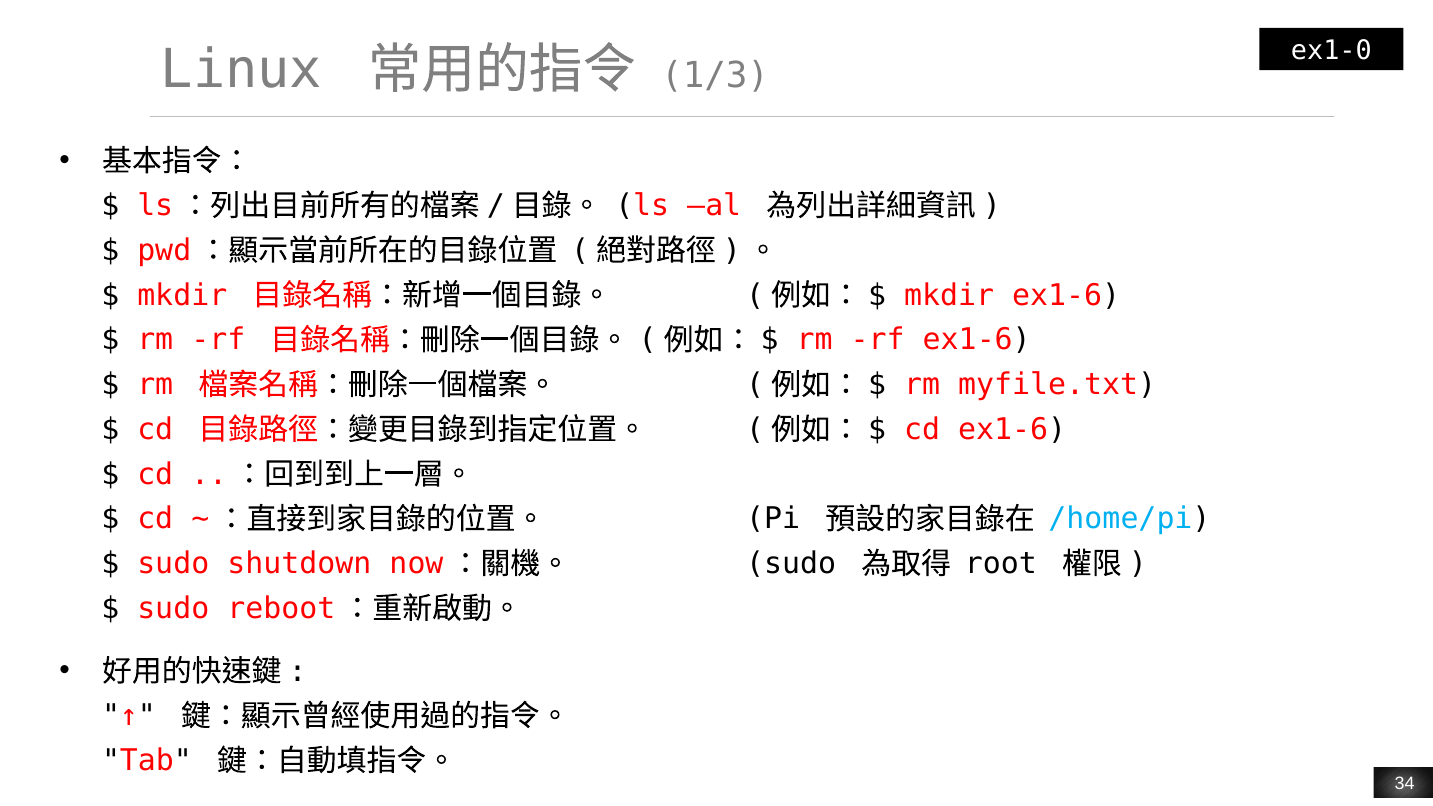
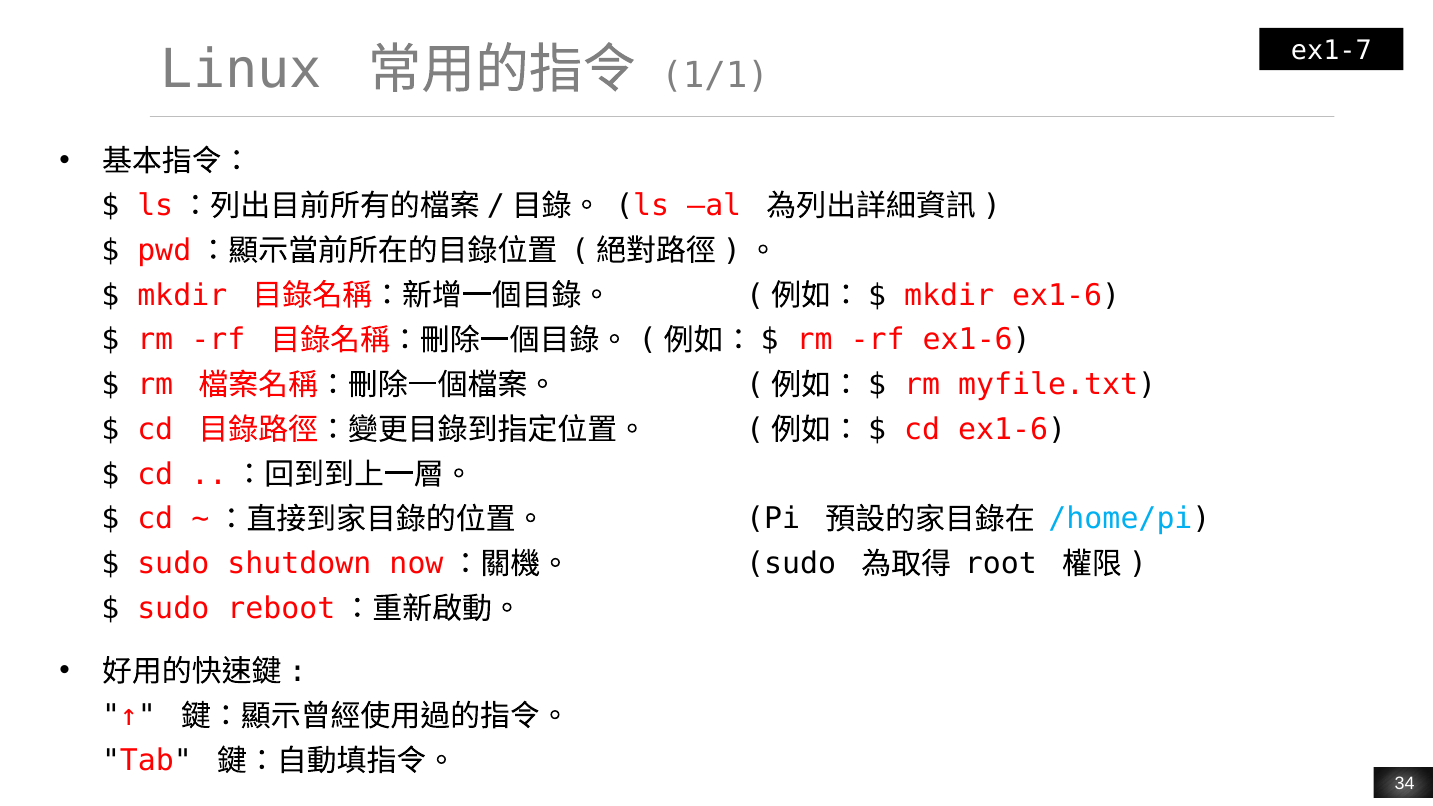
ex1-0: ex1-0 -> ex1-7
1/3: 1/3 -> 1/1
